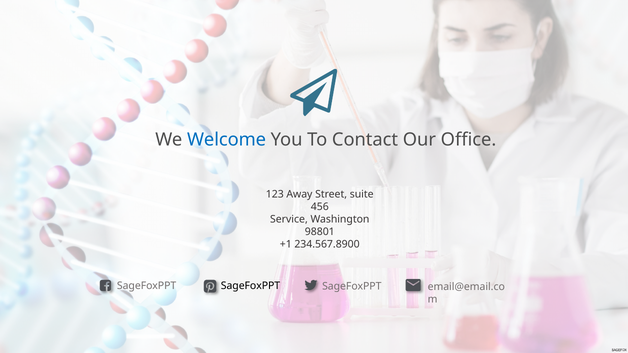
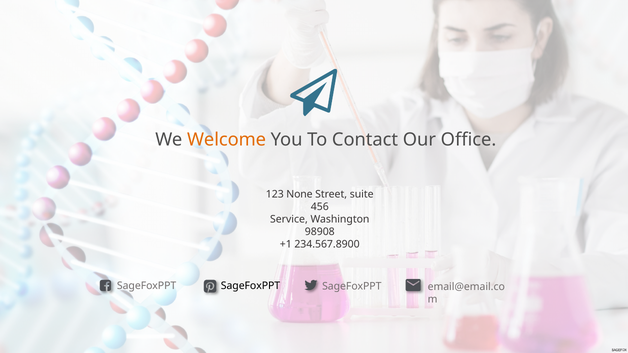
Welcome colour: blue -> orange
Away: Away -> None
98801: 98801 -> 98908
